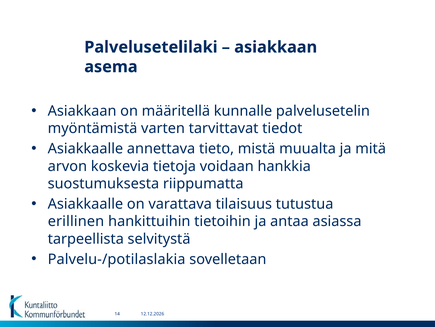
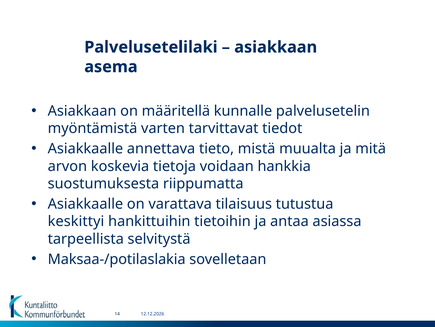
erillinen: erillinen -> keskittyi
Palvelu-/potilaslakia: Palvelu-/potilaslakia -> Maksaa-/potilaslakia
